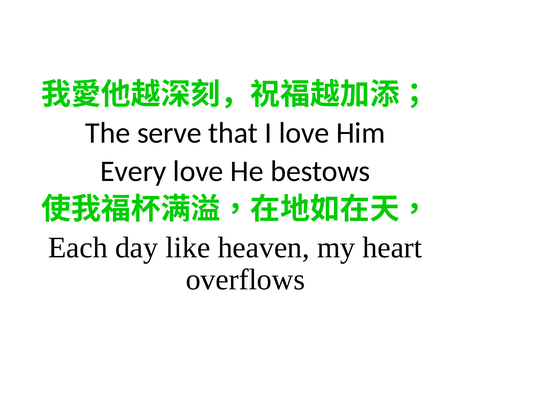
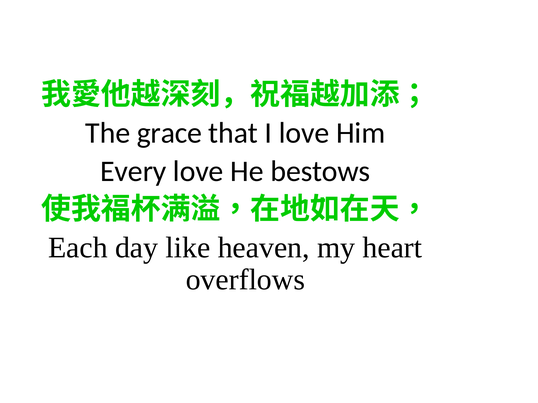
serve: serve -> grace
